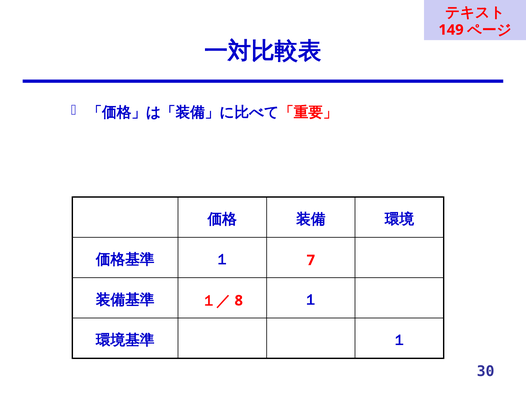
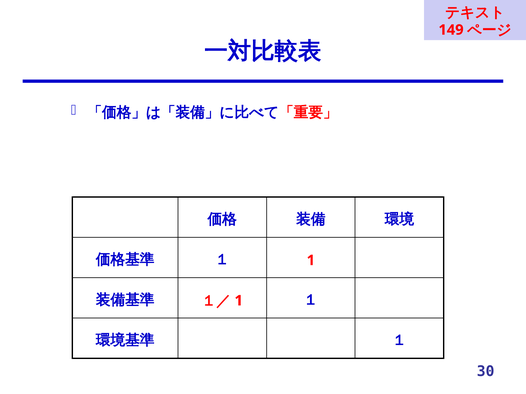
１ 7: 7 -> 1
8 at (239, 301): 8 -> 1
